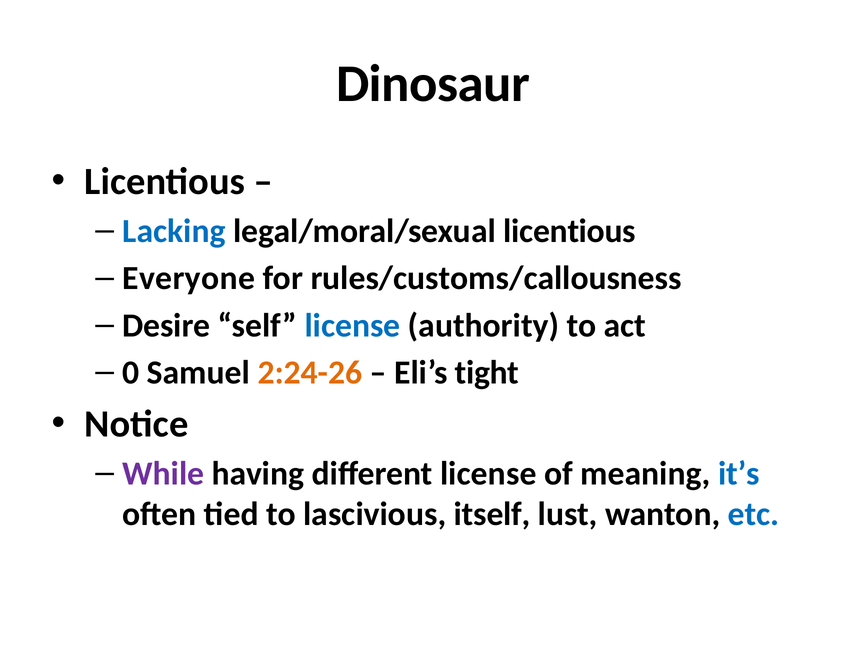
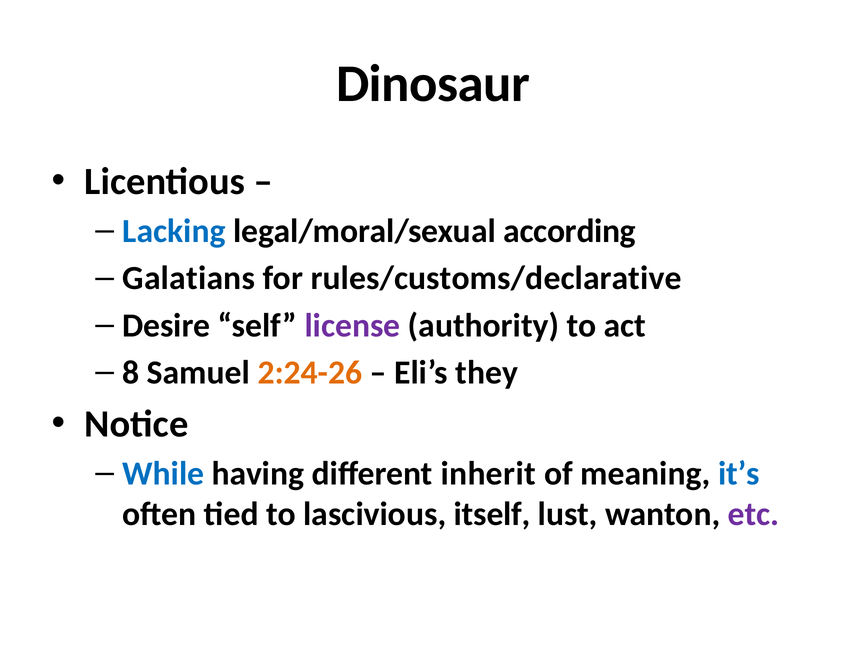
legal/moral/sexual licentious: licentious -> according
Everyone: Everyone -> Galatians
rules/customs/callousness: rules/customs/callousness -> rules/customs/declarative
license at (352, 326) colour: blue -> purple
0: 0 -> 8
tight: tight -> they
While colour: purple -> blue
different license: license -> inherit
etc colour: blue -> purple
